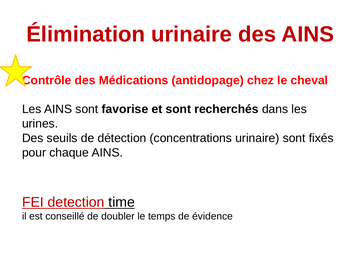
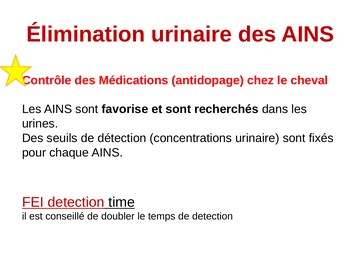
de évidence: évidence -> detection
